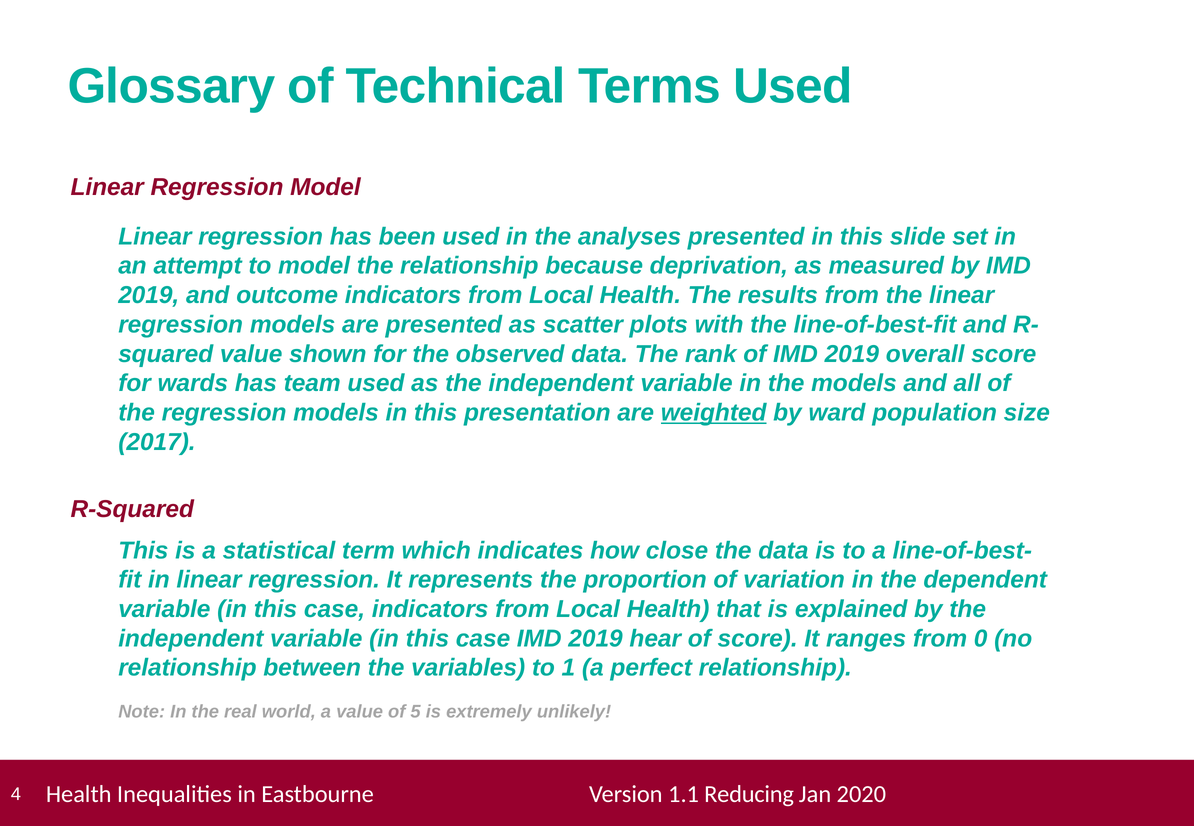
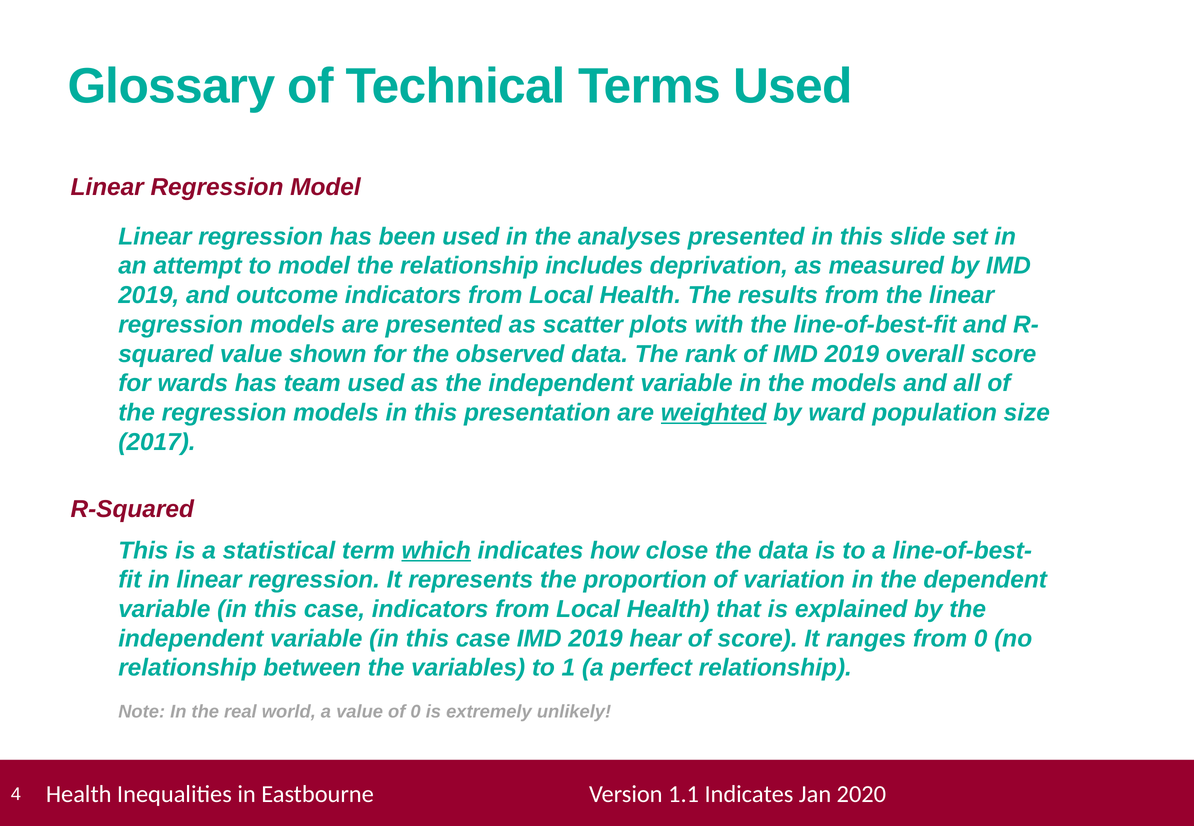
because: because -> includes
which underline: none -> present
of 5: 5 -> 0
1.1 Reducing: Reducing -> Indicates
